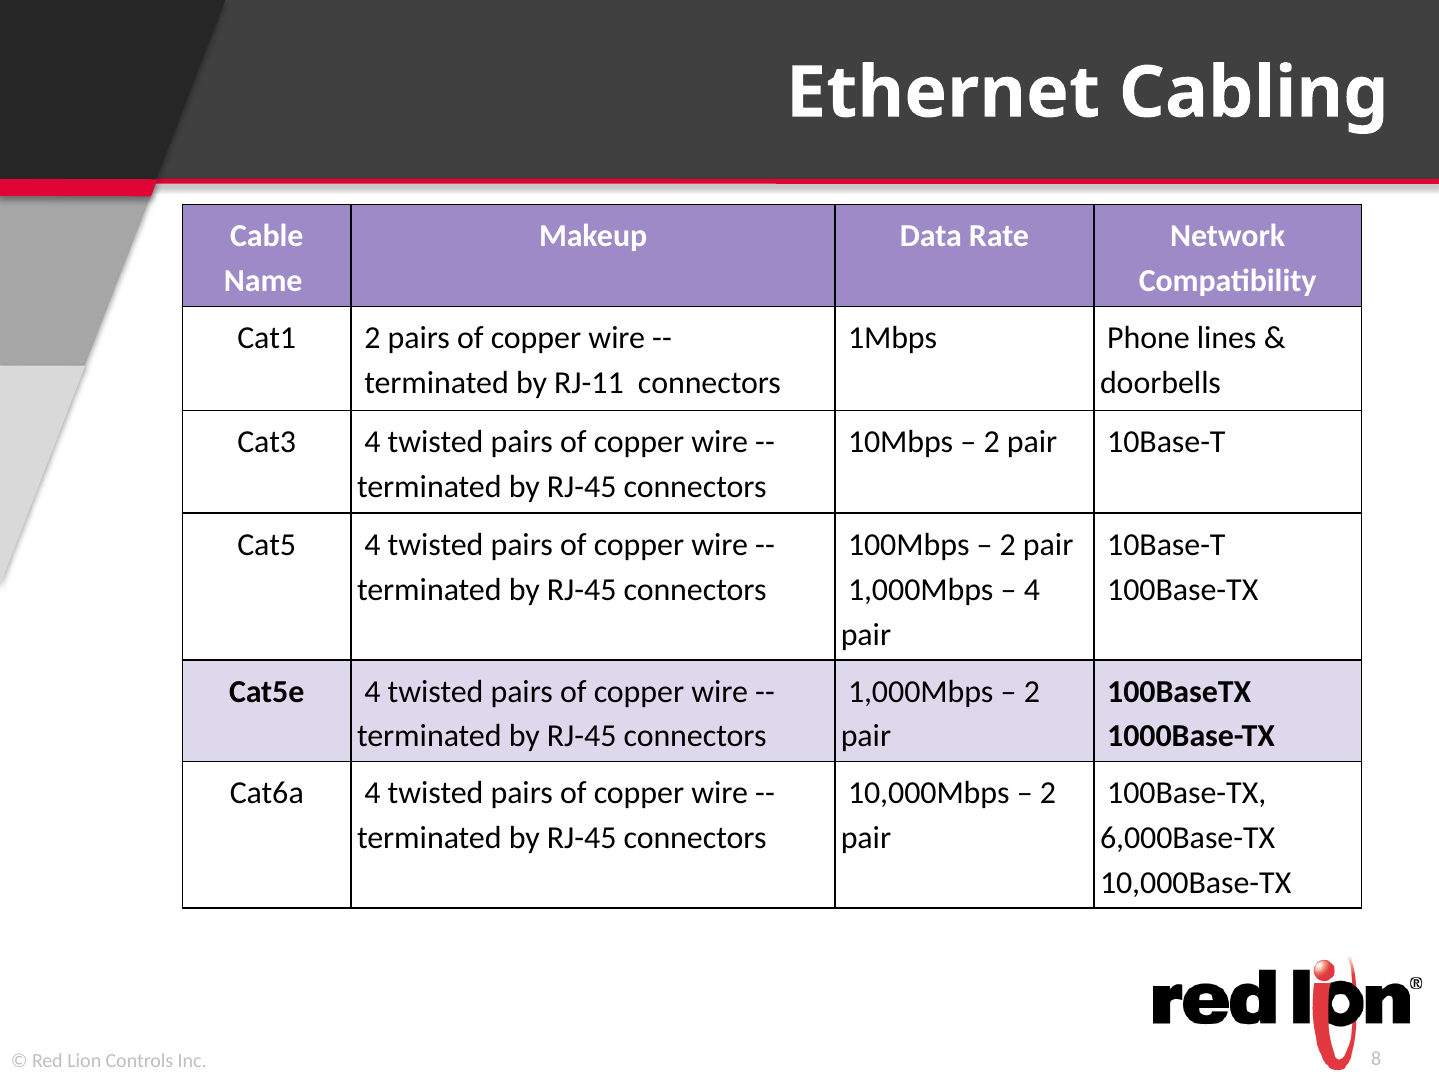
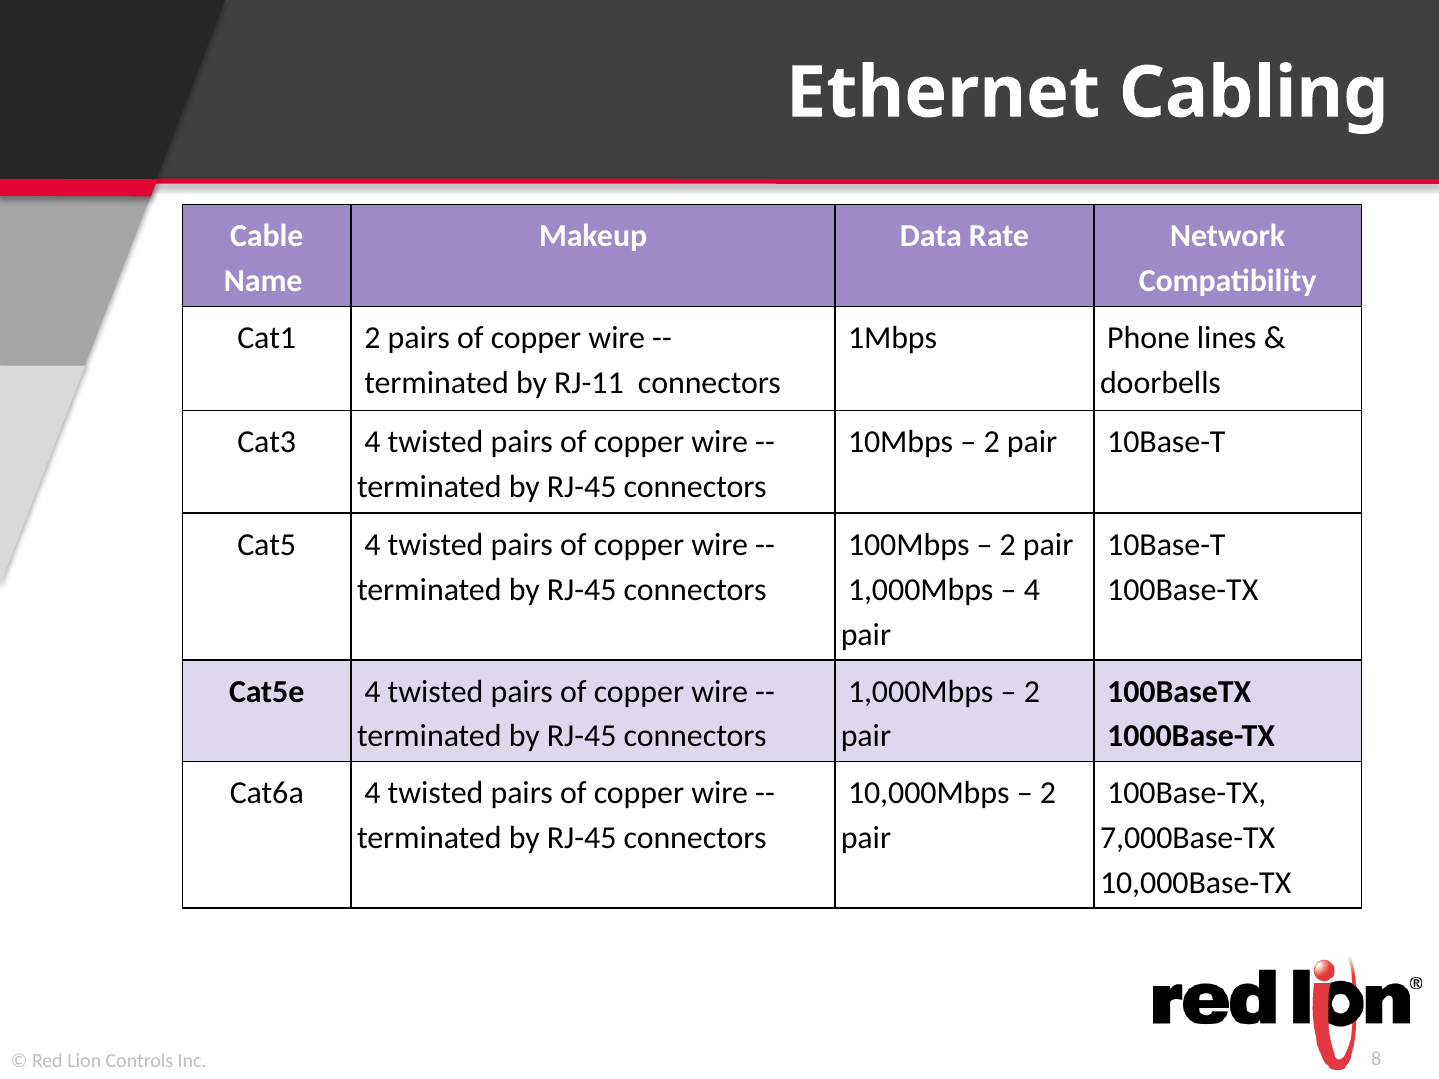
6,000Base-TX: 6,000Base-TX -> 7,000Base-TX
